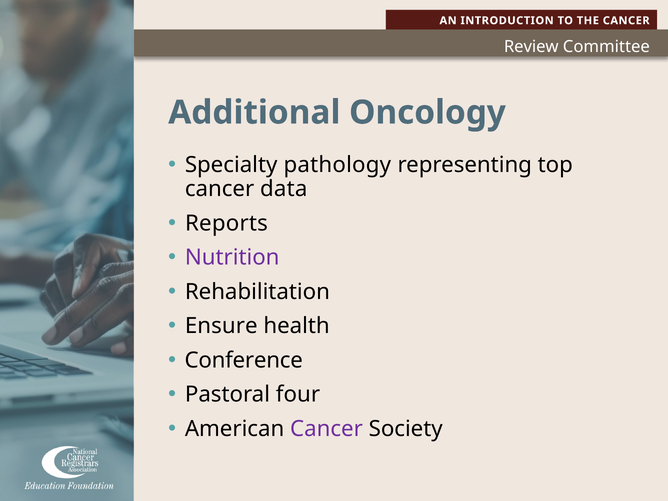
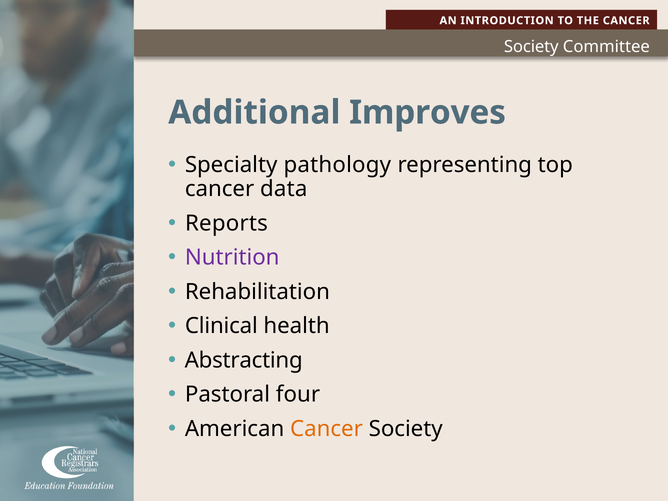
Review at (531, 47): Review -> Society
Oncology: Oncology -> Improves
Ensure: Ensure -> Clinical
Conference: Conference -> Abstracting
Cancer at (326, 429) colour: purple -> orange
